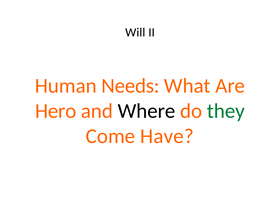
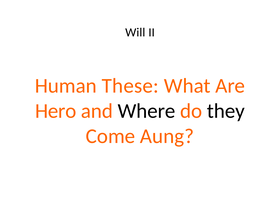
Needs: Needs -> These
they colour: green -> black
Have: Have -> Aung
